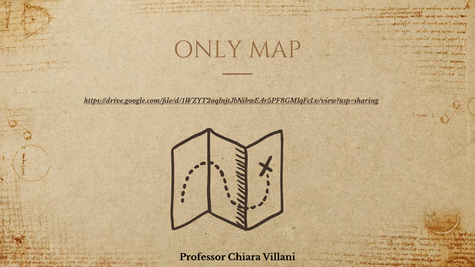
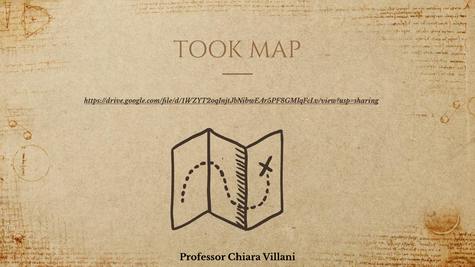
ONLY: ONLY -> TOOK
